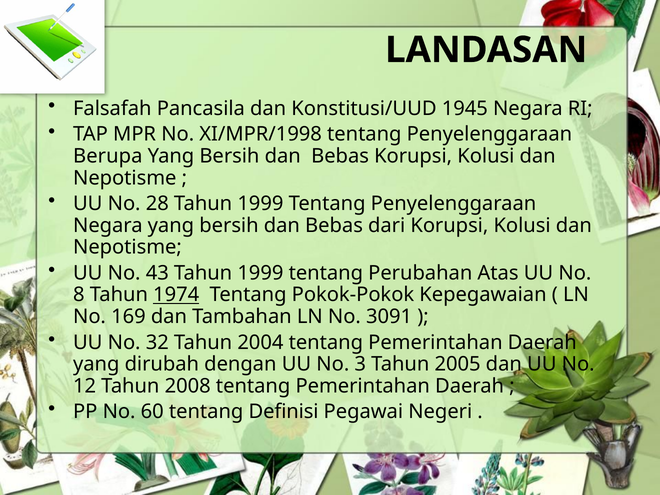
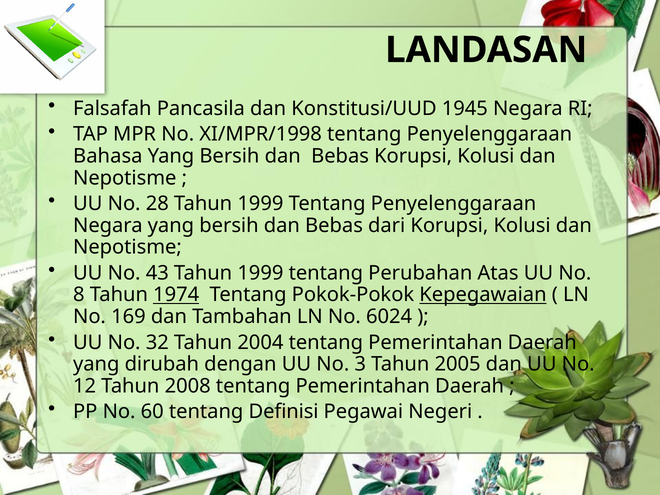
Berupa: Berupa -> Bahasa
Kepegawaian underline: none -> present
3091: 3091 -> 6024
